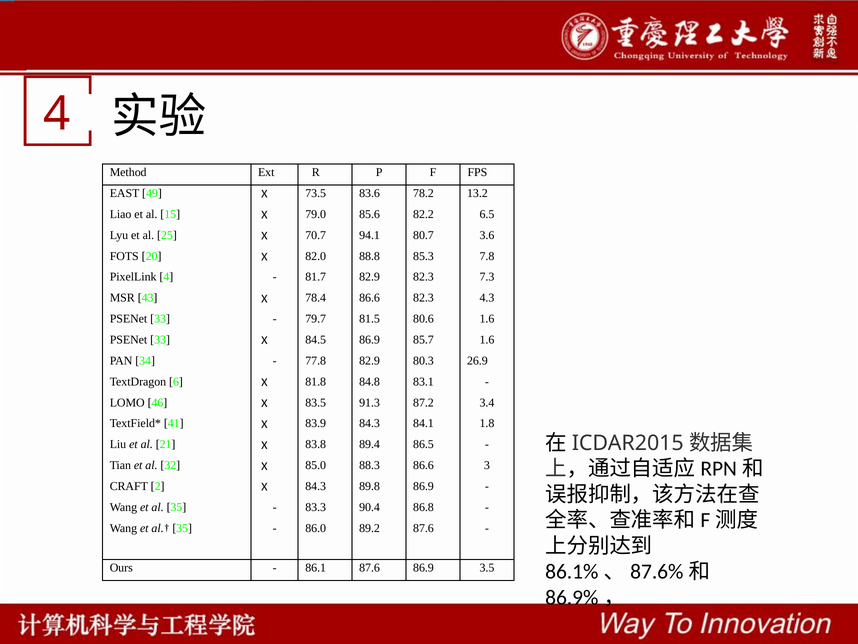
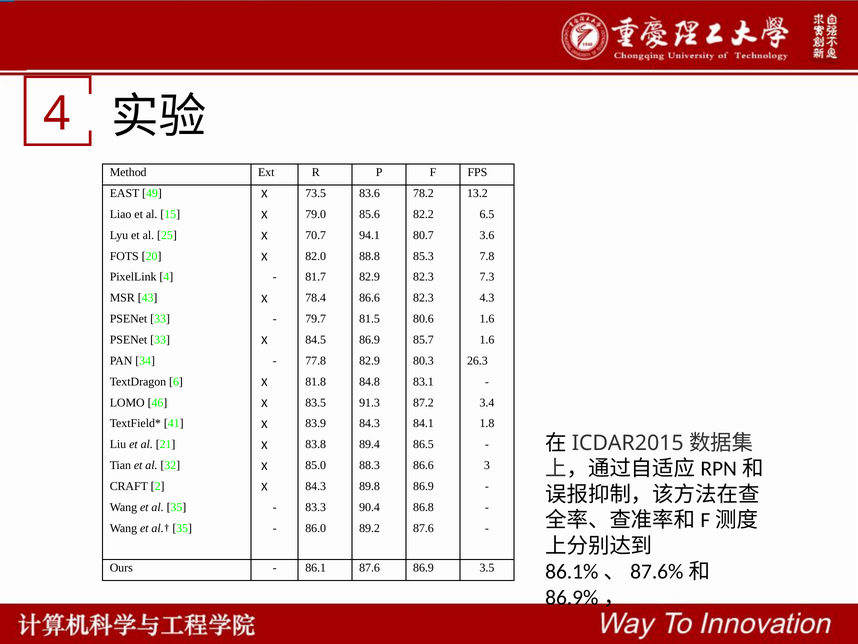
26.9: 26.9 -> 26.3
